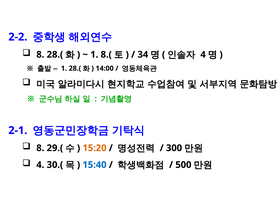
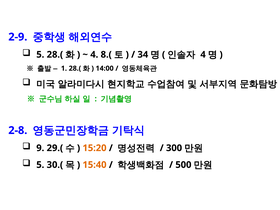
2-2: 2-2 -> 2-9
8 at (40, 55): 8 -> 5
1 at (94, 55): 1 -> 4
2-1: 2-1 -> 2-8
8 at (40, 148): 8 -> 9
4 at (40, 165): 4 -> 5
15:40 colour: blue -> orange
